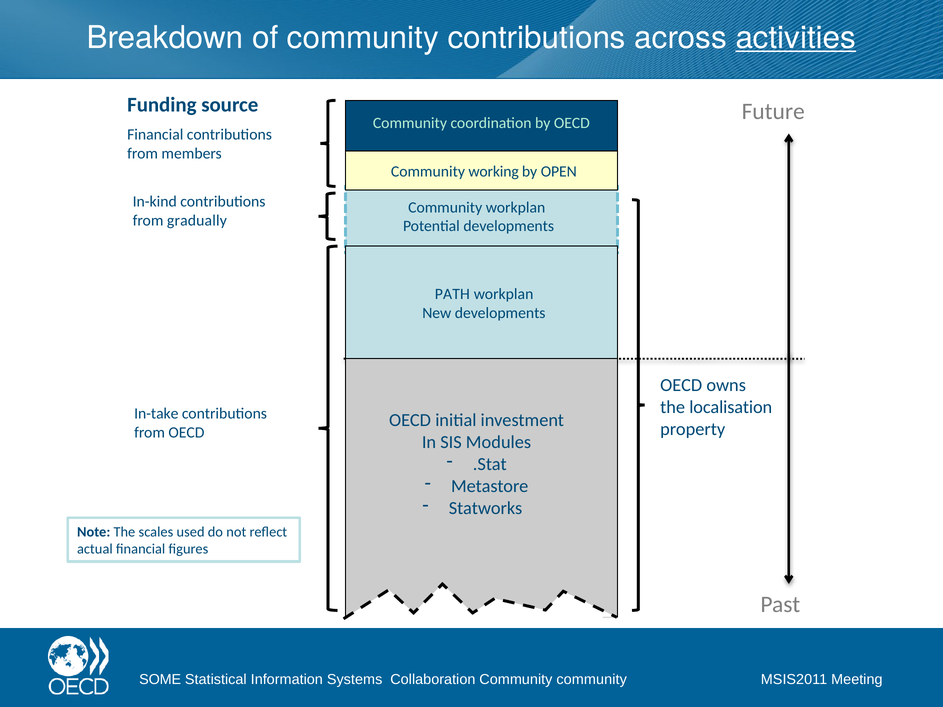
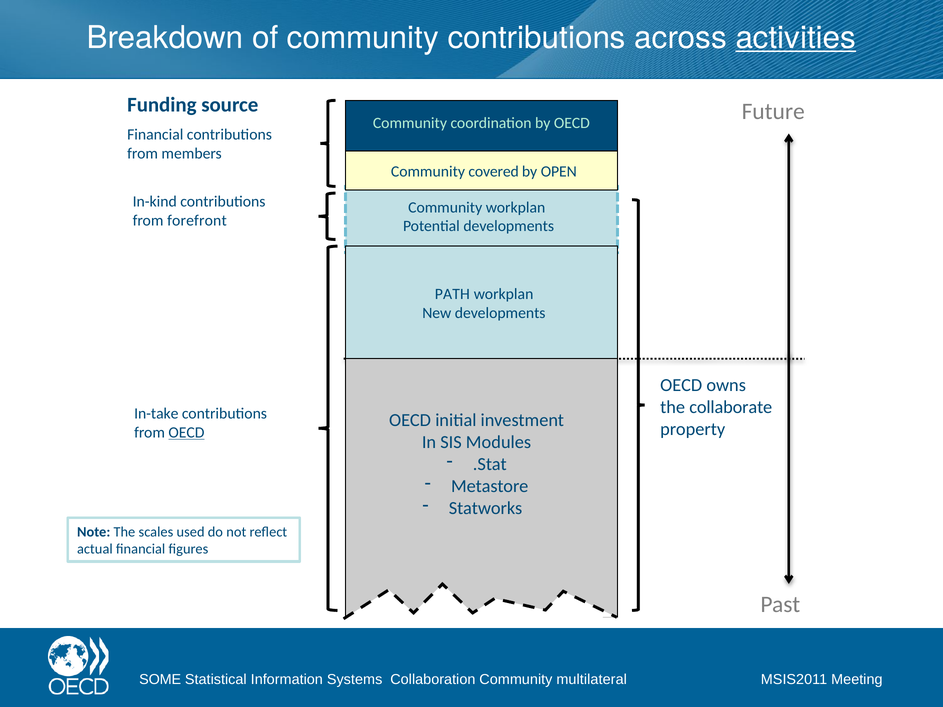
working: working -> covered
gradually: gradually -> forefront
localisation: localisation -> collaborate
OECD at (186, 433) underline: none -> present
Collaboration Community community: community -> multilateral
